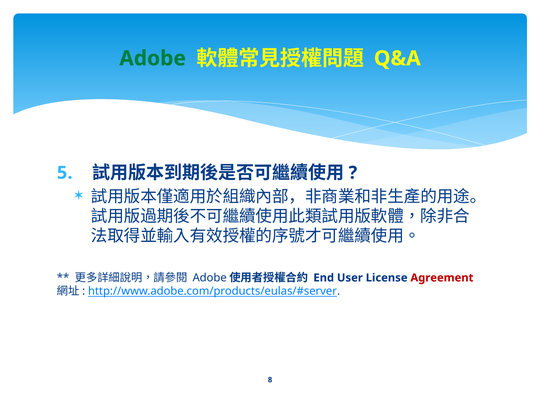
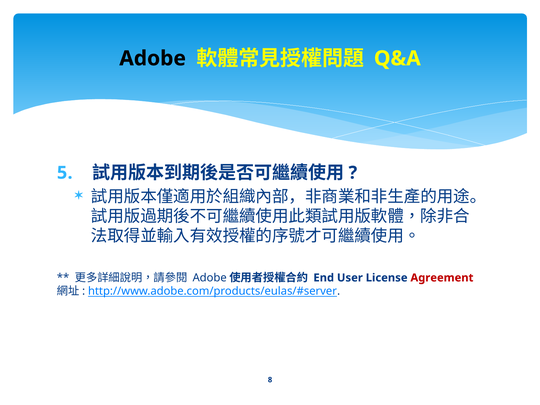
Adobe colour: green -> black
